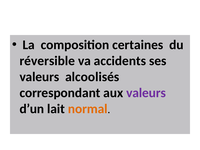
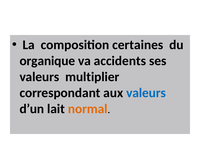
réversible: réversible -> organique
alcoolisés: alcoolisés -> multiplier
valeurs at (146, 93) colour: purple -> blue
